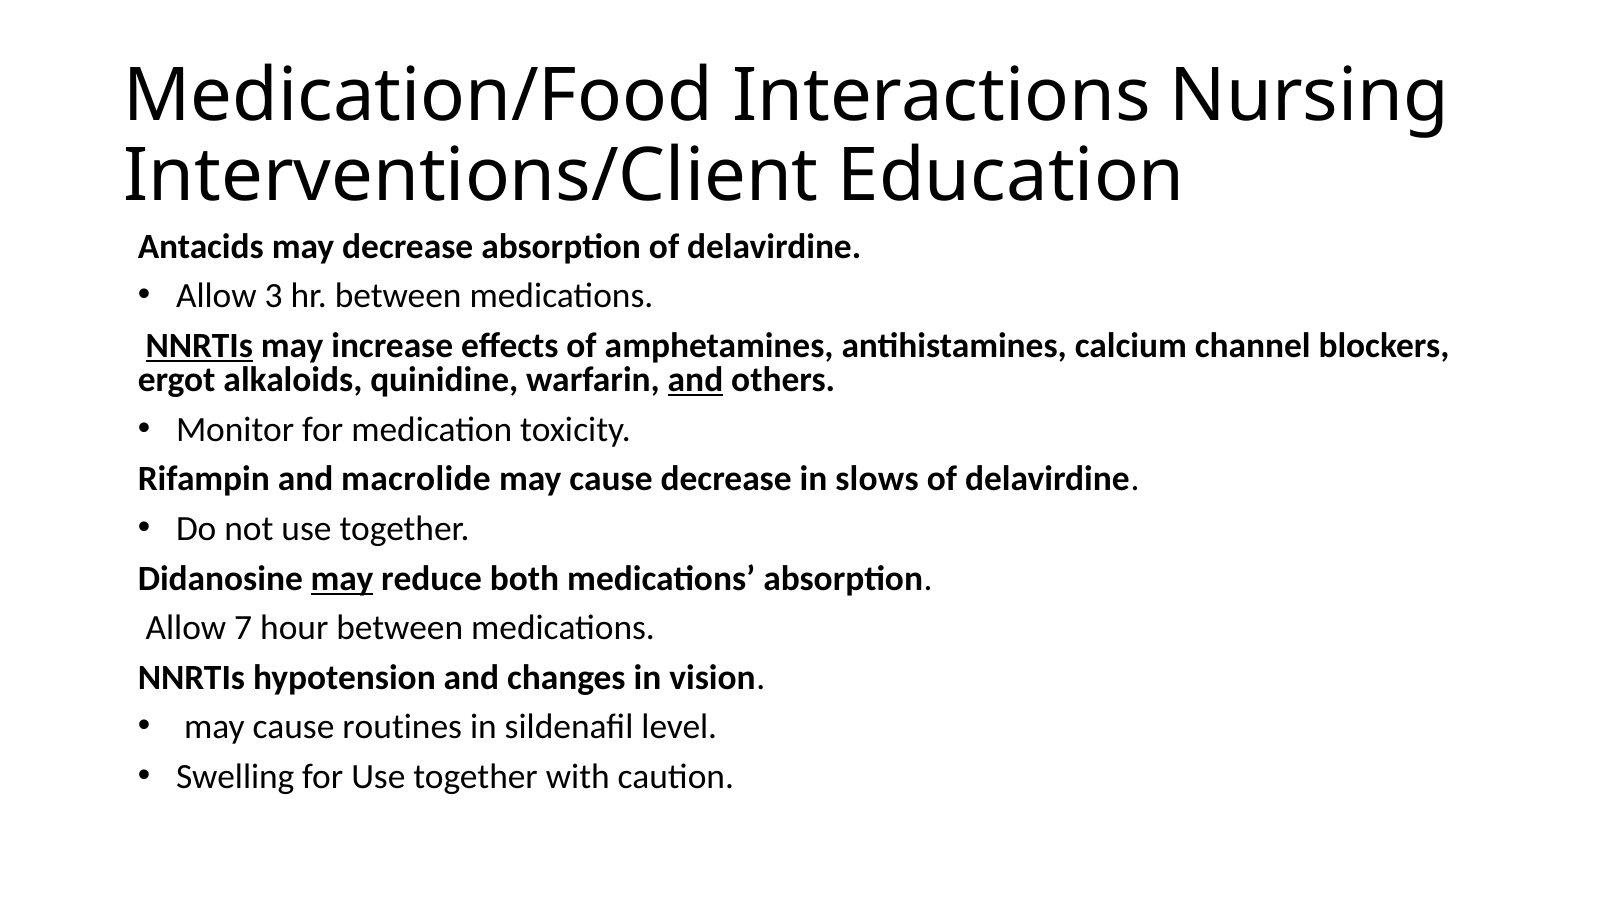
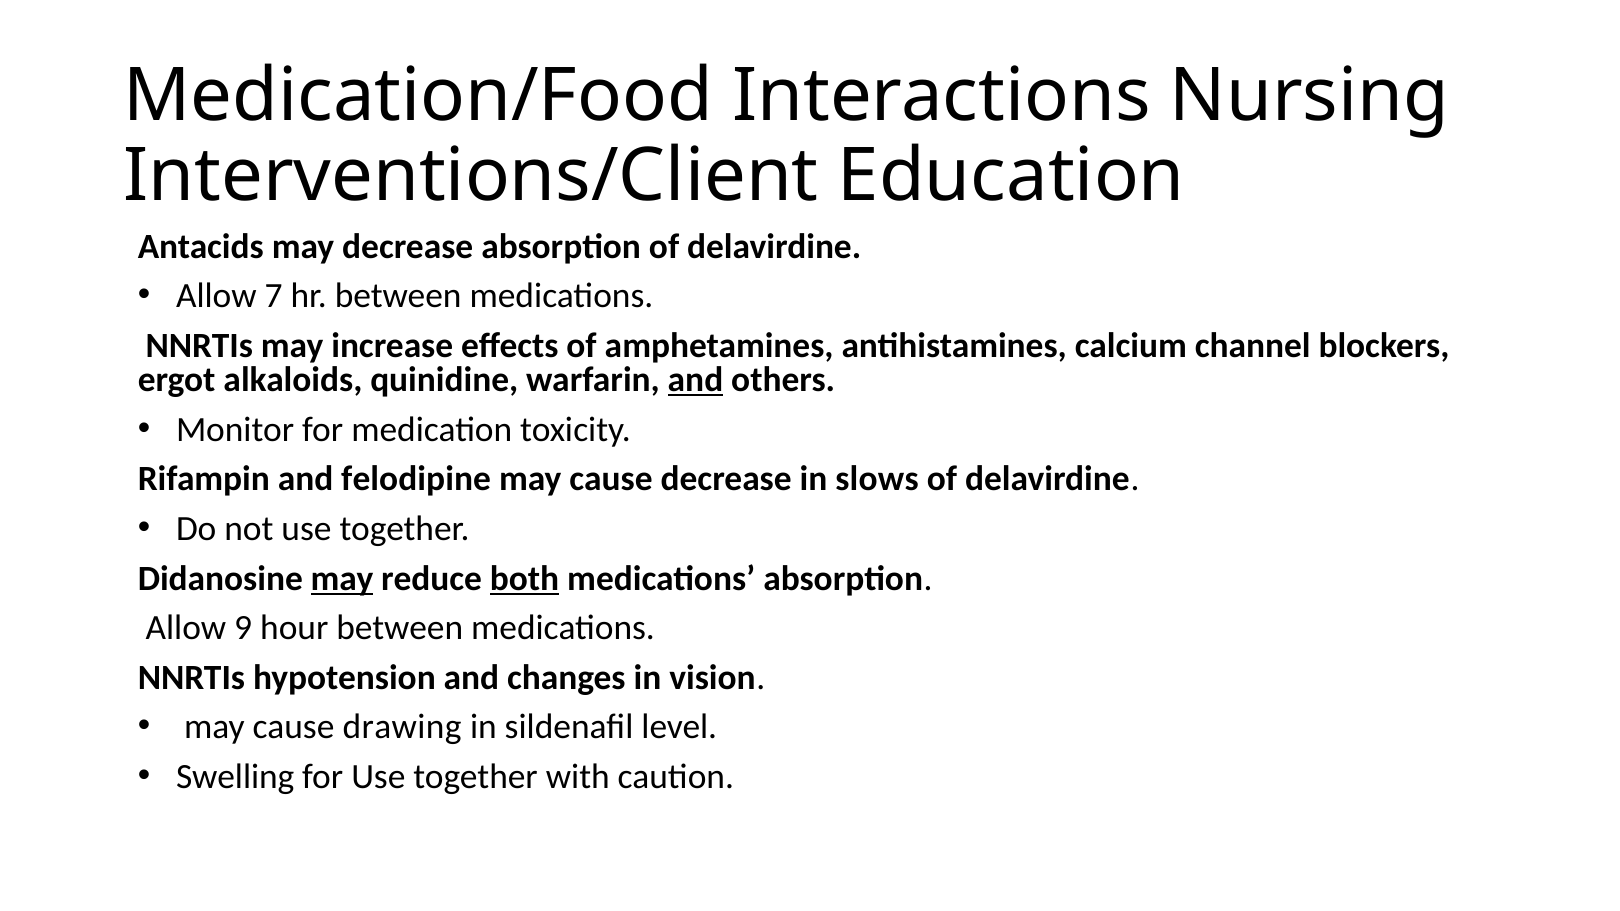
3: 3 -> 7
NNRTIs at (199, 346) underline: present -> none
macrolide: macrolide -> felodipine
both underline: none -> present
7: 7 -> 9
routines: routines -> drawing
